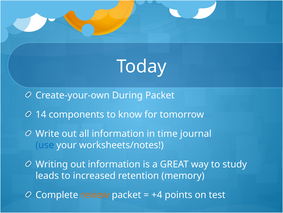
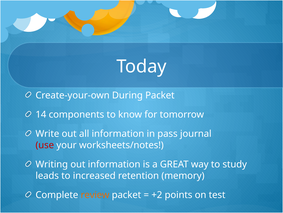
time: time -> pass
use colour: blue -> red
+4: +4 -> +2
